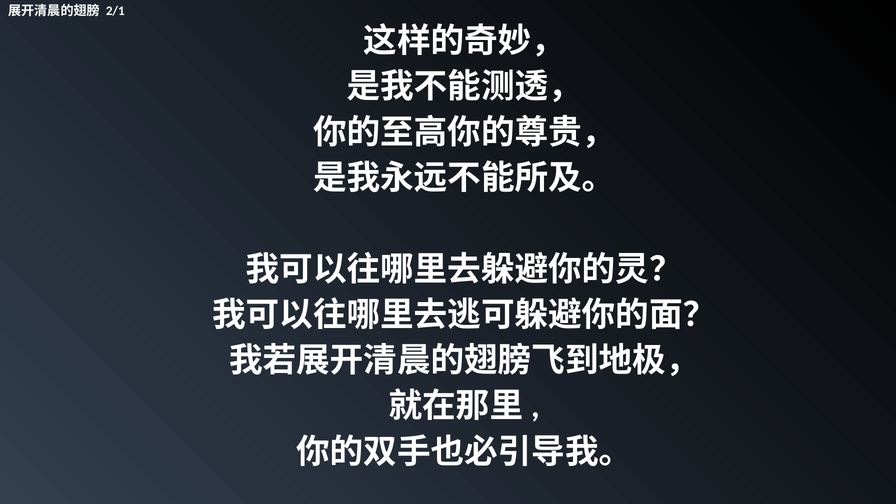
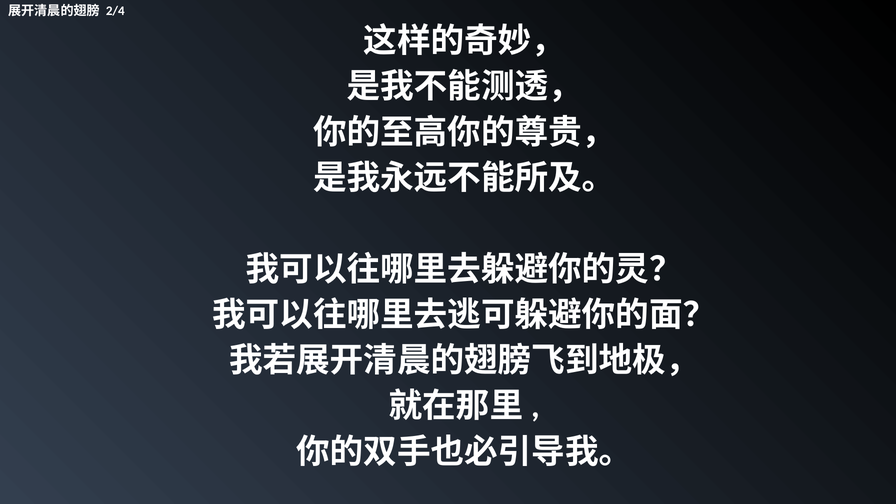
2/1: 2/1 -> 2/4
